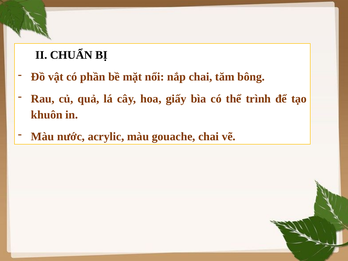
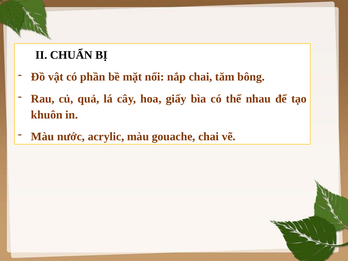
trình: trình -> nhau
